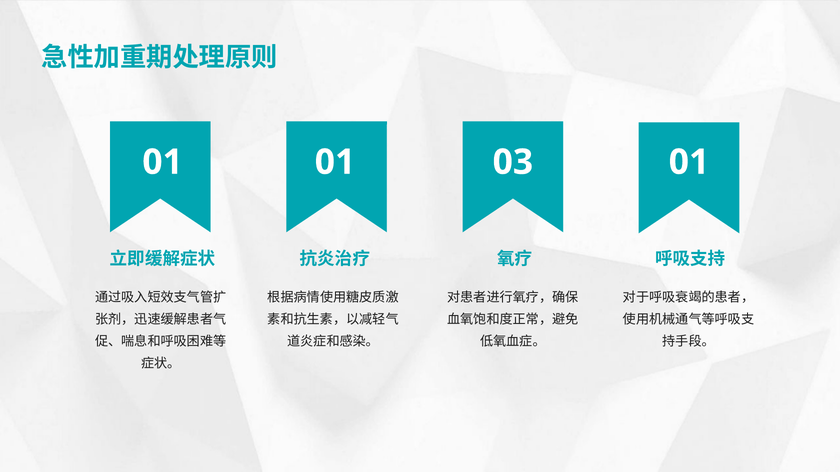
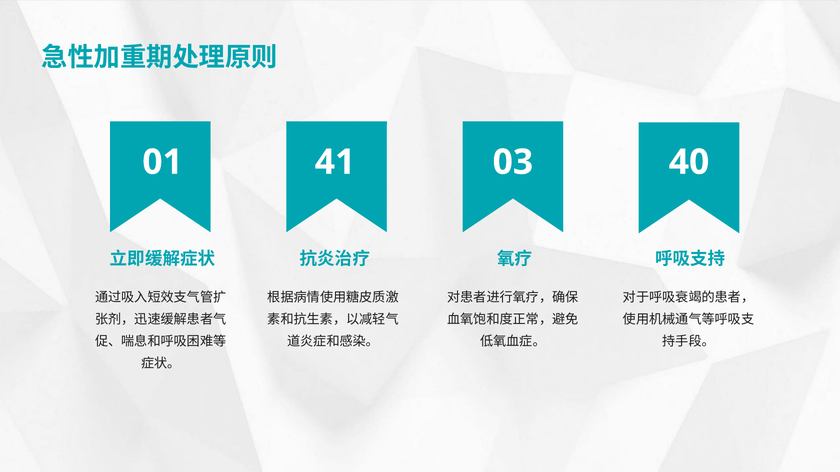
01 01: 01 -> 41
03 01: 01 -> 40
